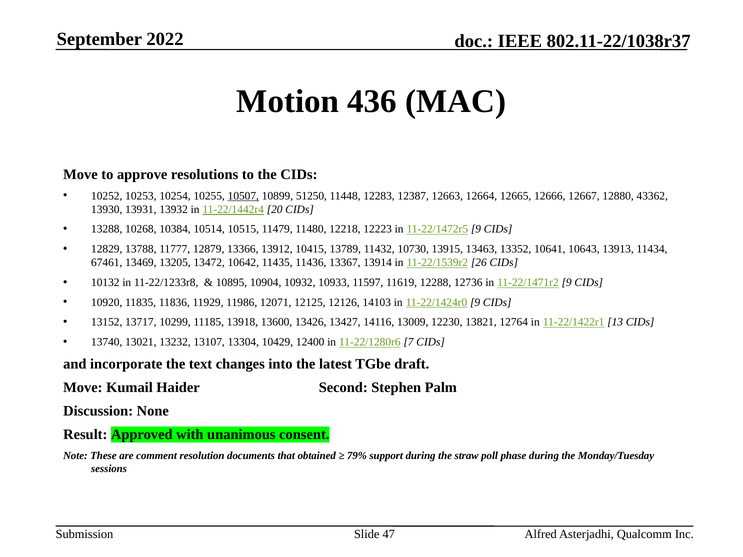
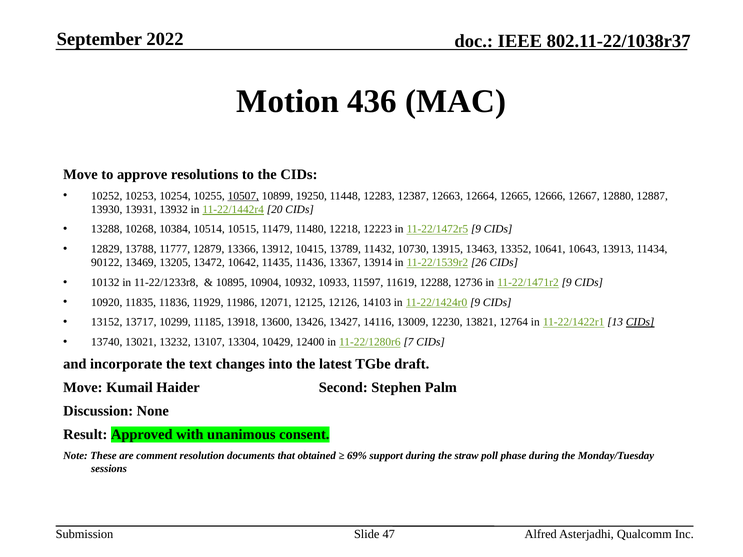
51250: 51250 -> 19250
43362: 43362 -> 12887
67461: 67461 -> 90122
CIDs at (640, 322) underline: none -> present
79%: 79% -> 69%
